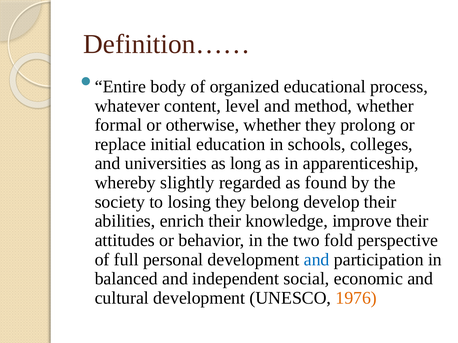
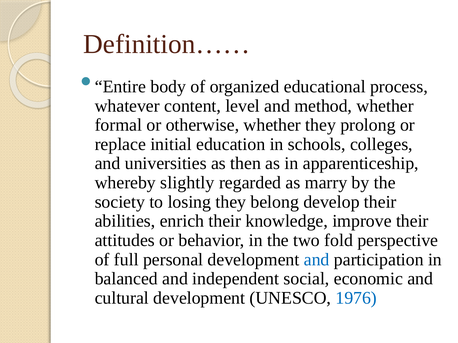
long: long -> then
found: found -> marry
1976 colour: orange -> blue
